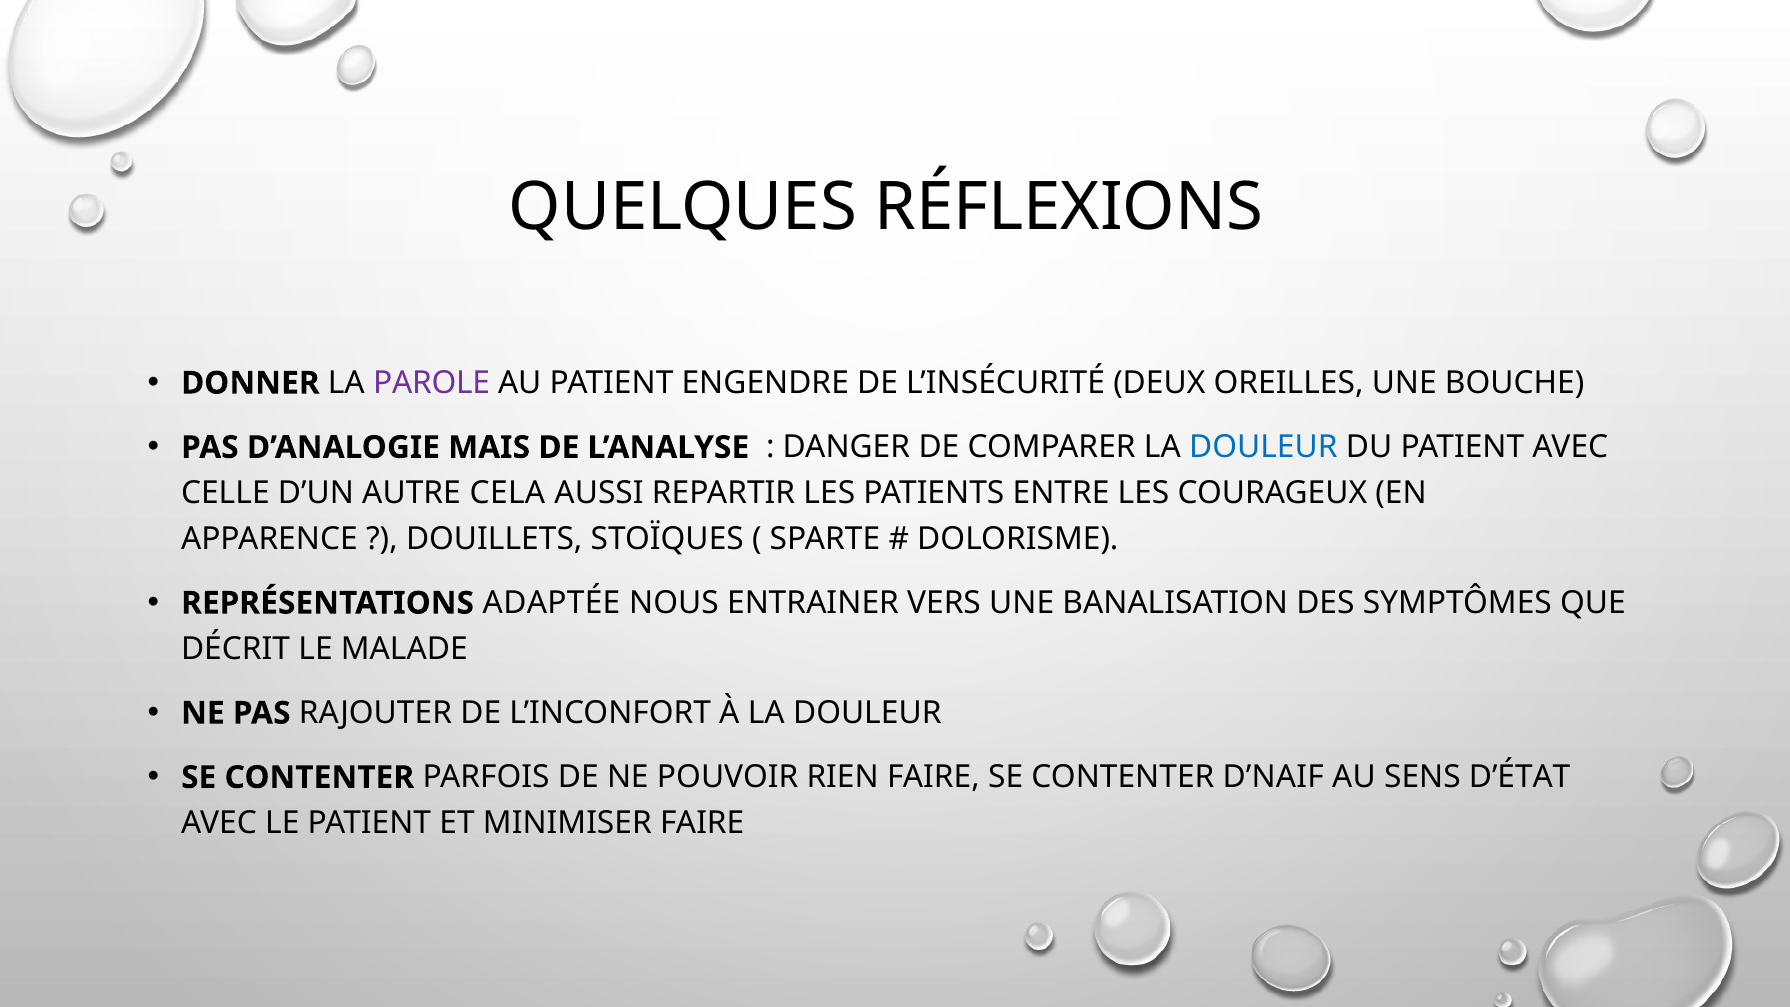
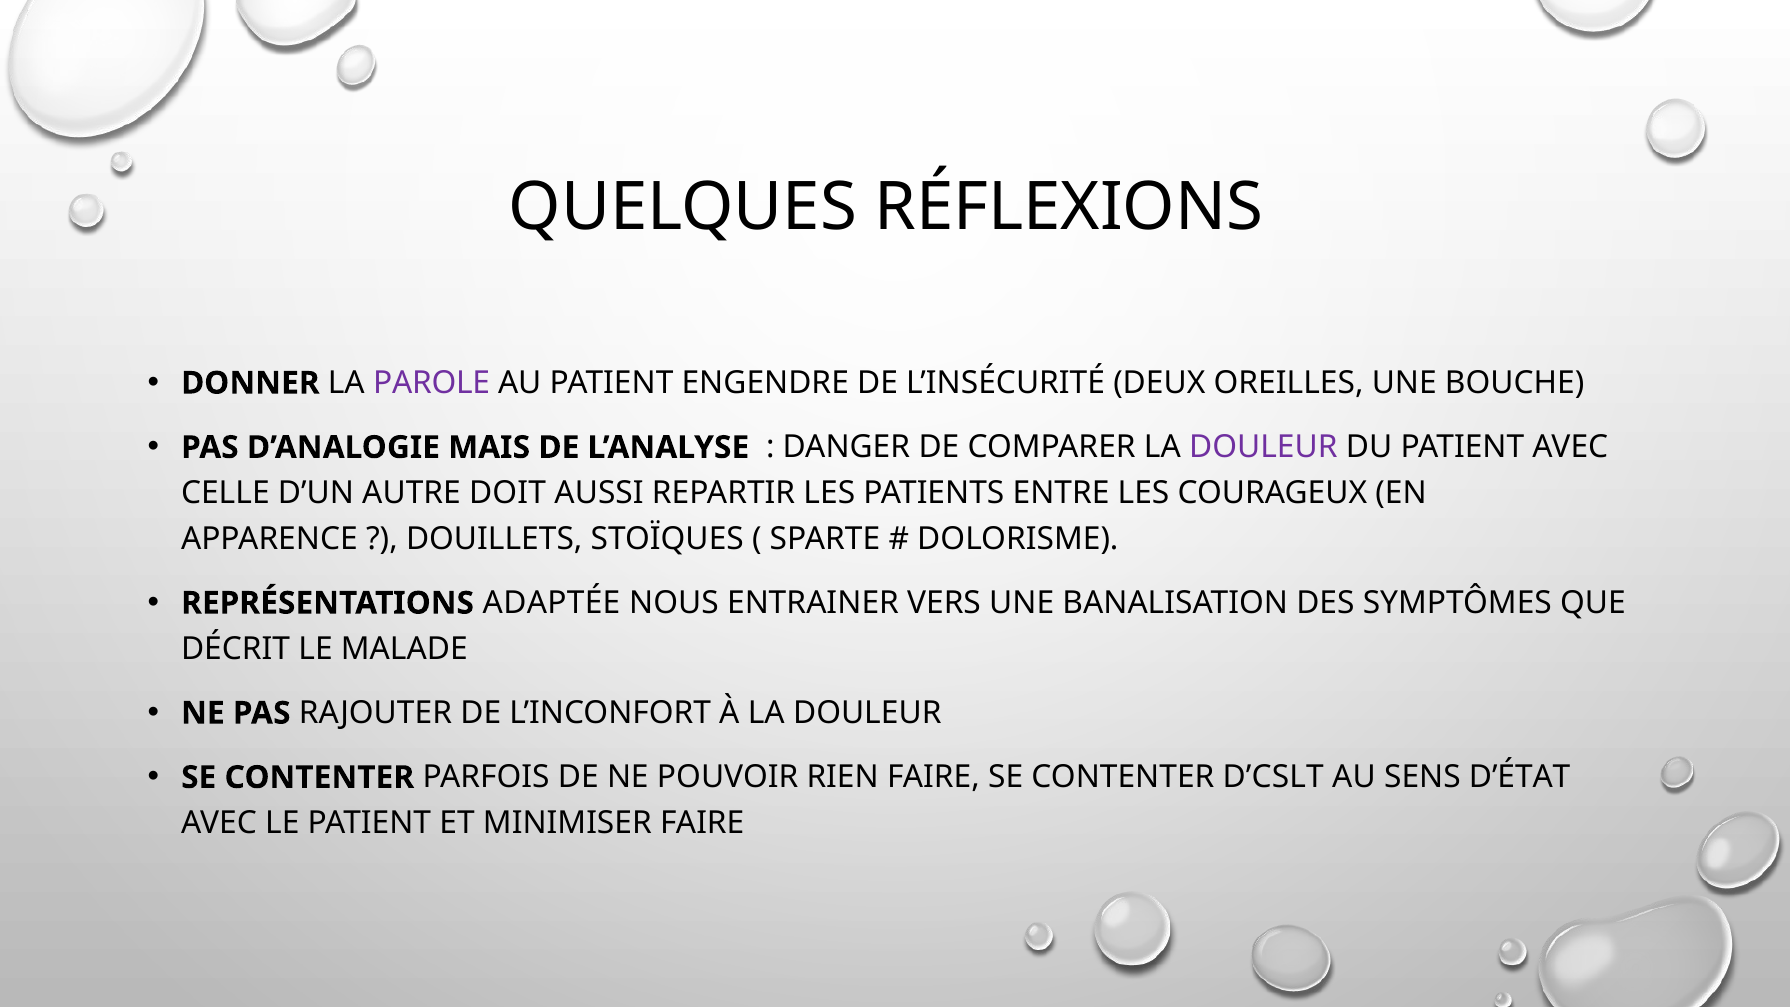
DOULEUR at (1263, 447) colour: blue -> purple
CELA: CELA -> DOIT
D’NAIF: D’NAIF -> D’CSLT
